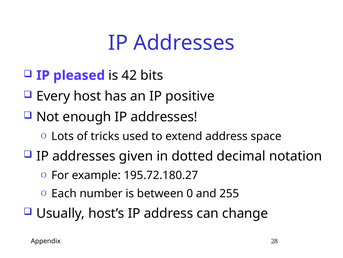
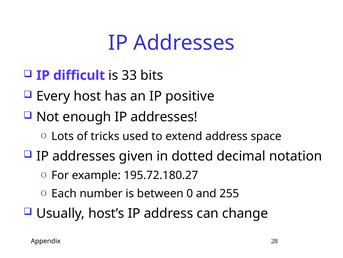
pleased: pleased -> difficult
42: 42 -> 33
